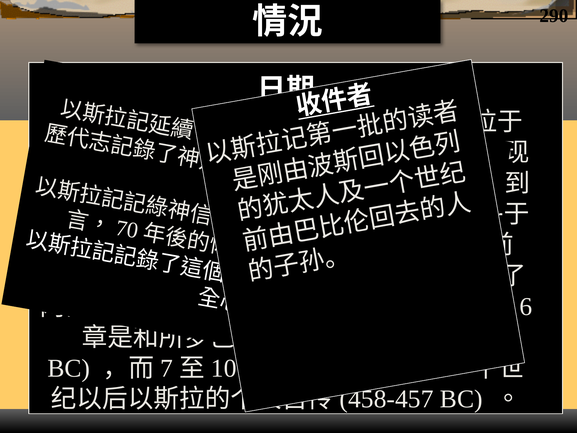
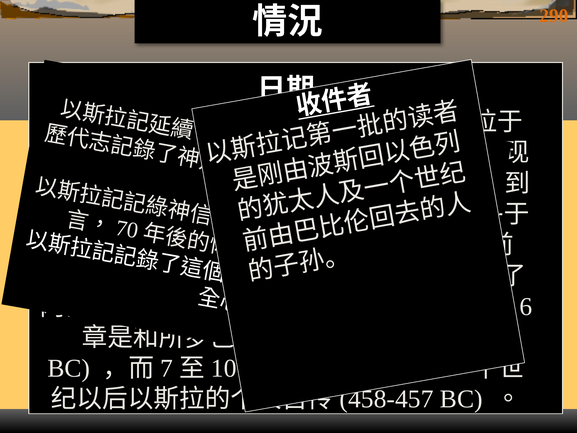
290 colour: black -> orange
